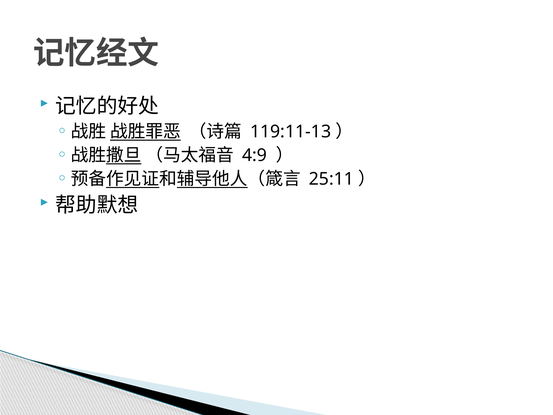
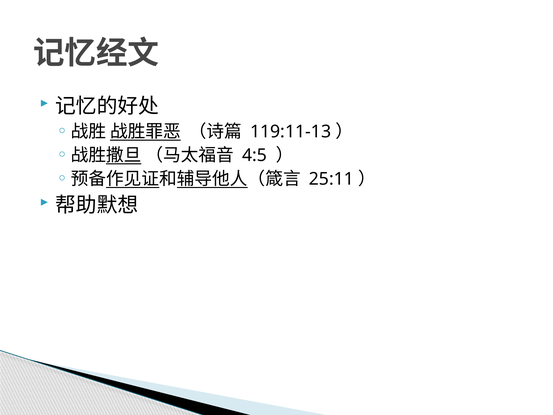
4:9: 4:9 -> 4:5
